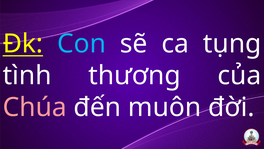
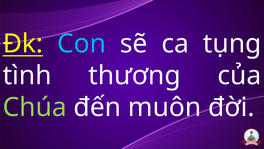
Chúa colour: pink -> light green
